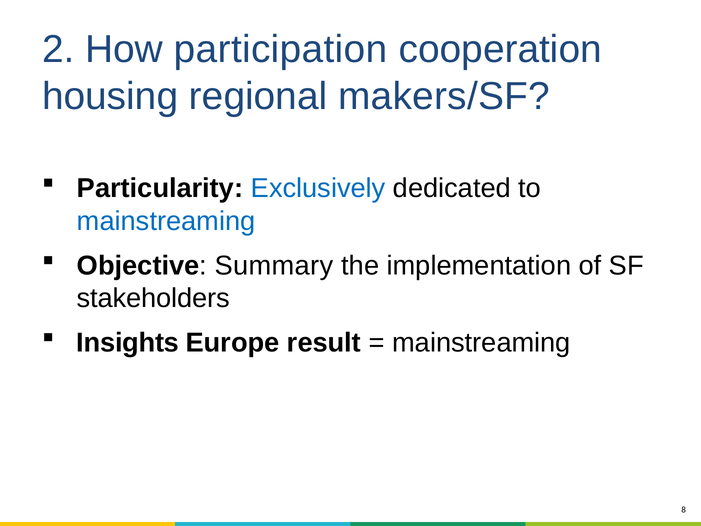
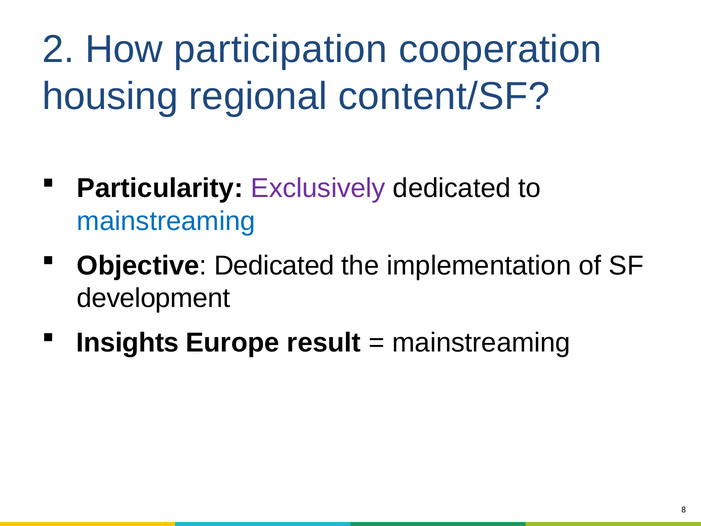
makers/SF: makers/SF -> content/SF
Exclusively colour: blue -> purple
Objective Summary: Summary -> Dedicated
stakeholders: stakeholders -> development
